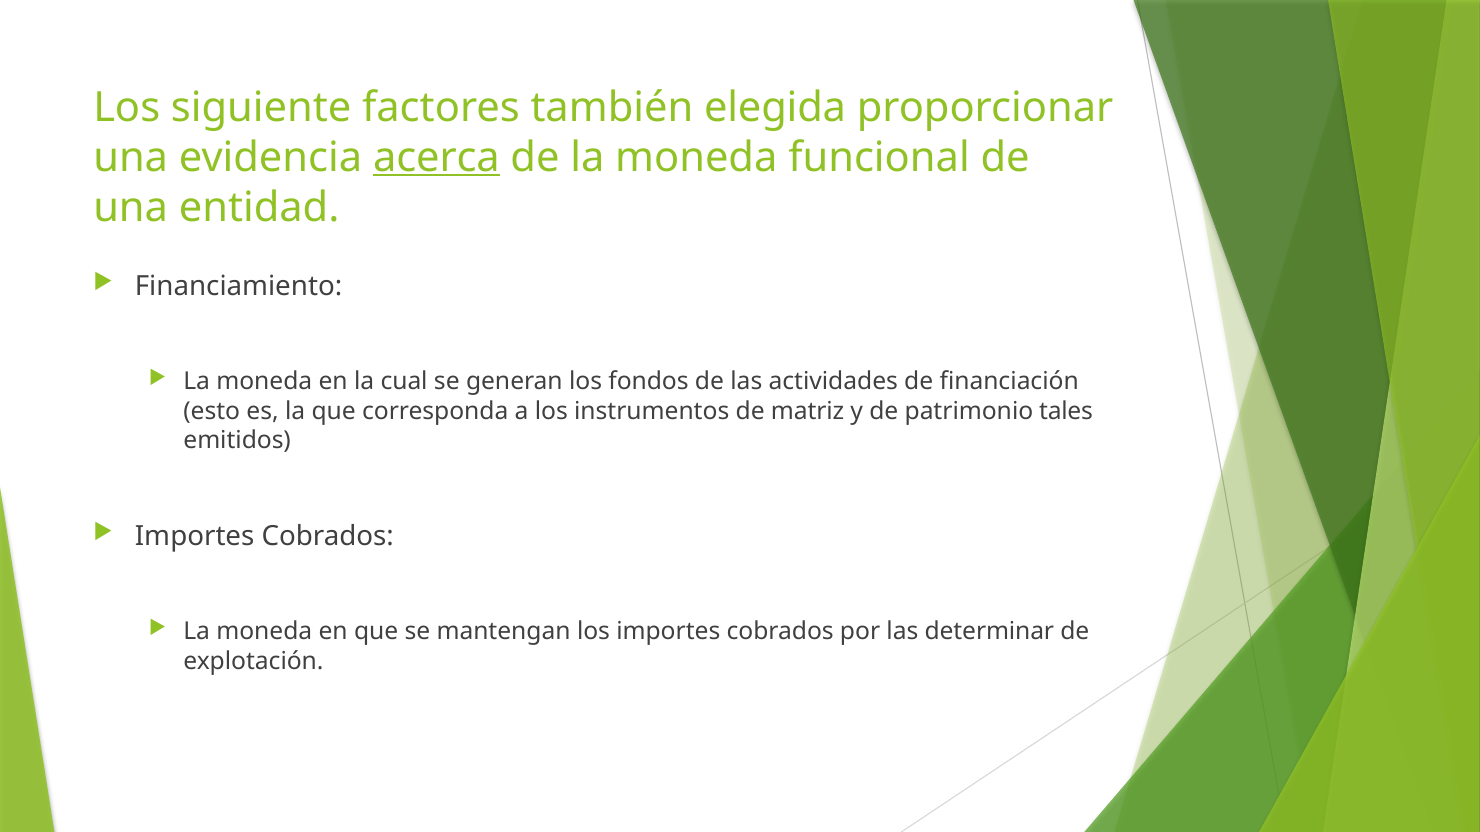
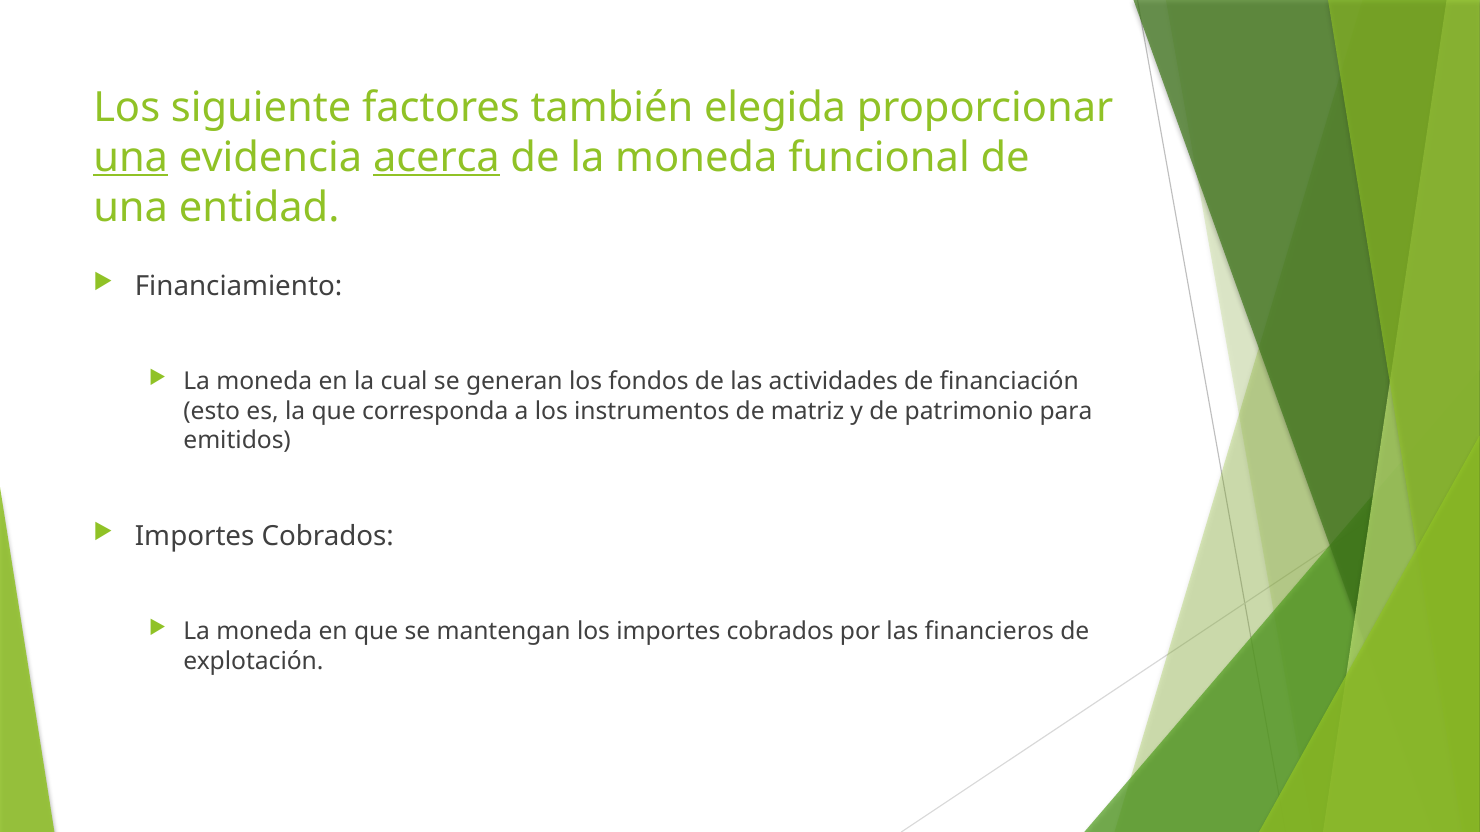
una at (131, 157) underline: none -> present
tales: tales -> para
determinar: determinar -> financieros
